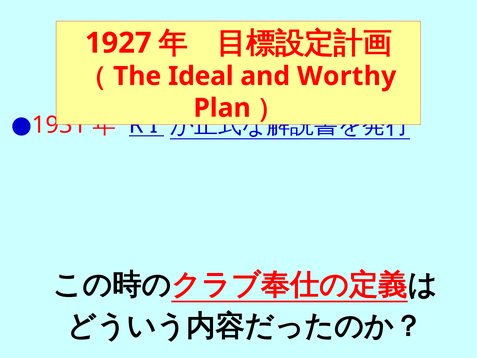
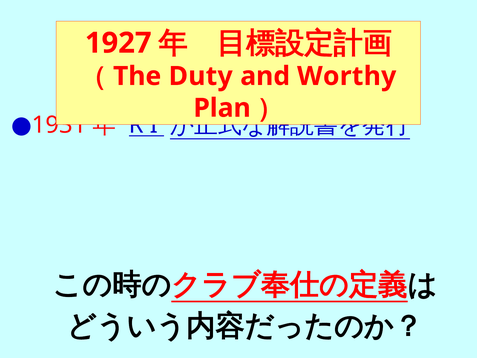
Ideal: Ideal -> Duty
